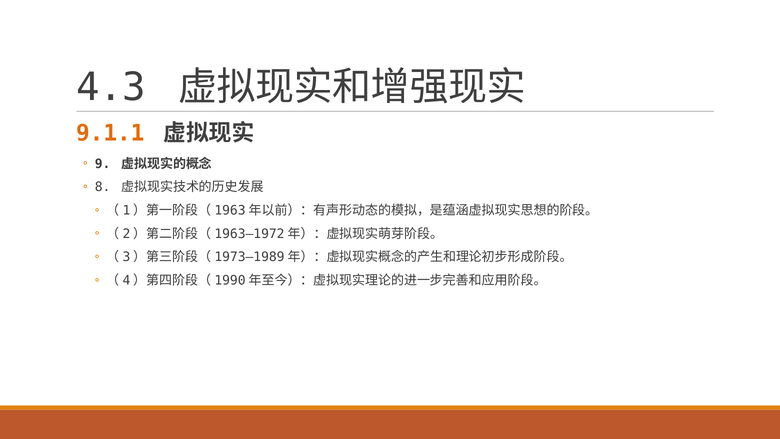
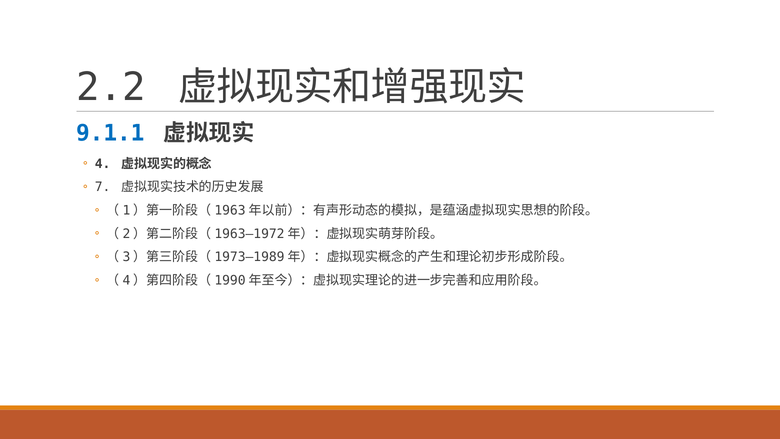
4.3: 4.3 -> 2.2
9.1.1 colour: orange -> blue
9: 9 -> 4
8: 8 -> 7
